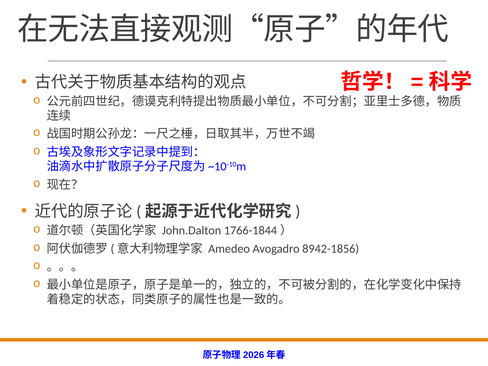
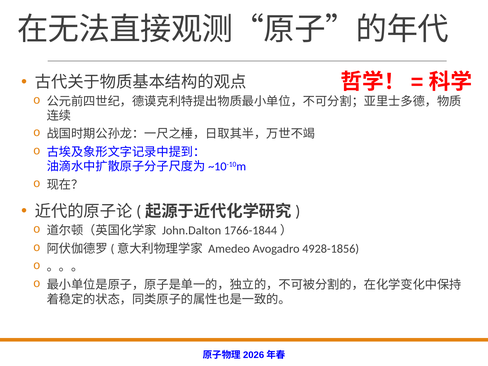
8942-1856: 8942-1856 -> 4928-1856
